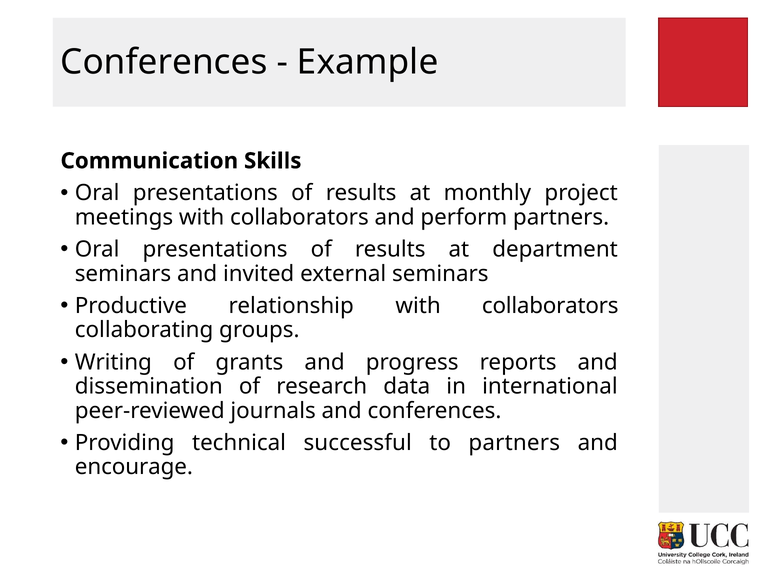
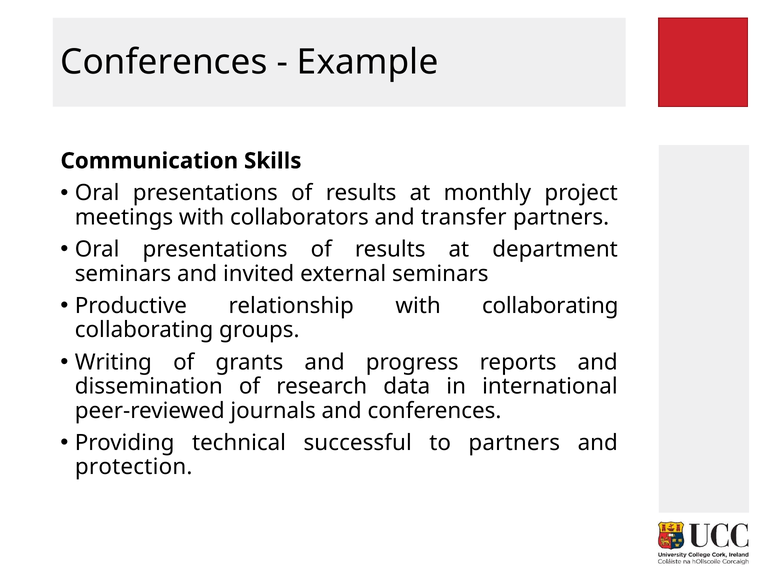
perform: perform -> transfer
relationship with collaborators: collaborators -> collaborating
encourage: encourage -> protection
